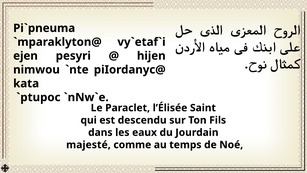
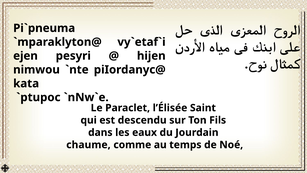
majesté: majesté -> chaume
